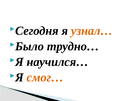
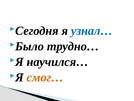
узнал… colour: orange -> blue
